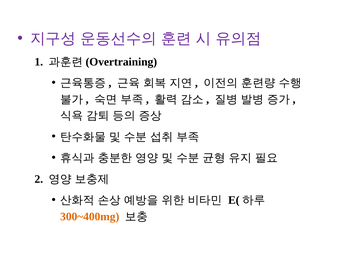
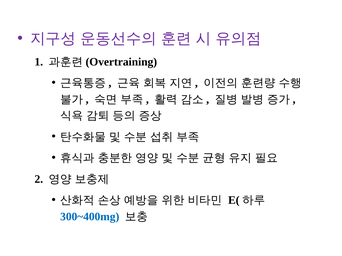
300~400mg colour: orange -> blue
